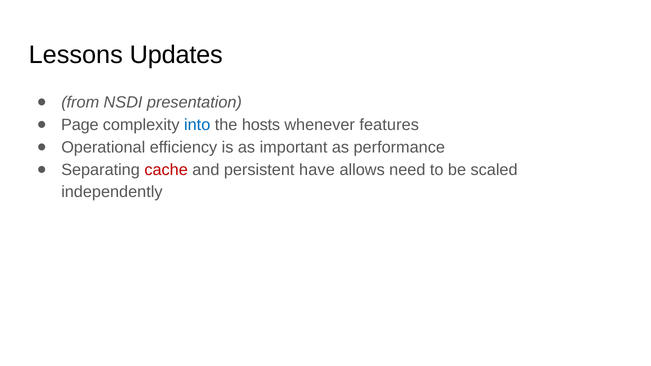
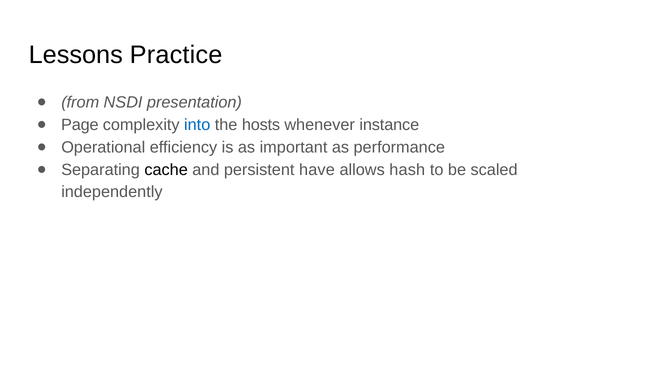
Updates: Updates -> Practice
features: features -> instance
cache colour: red -> black
need: need -> hash
